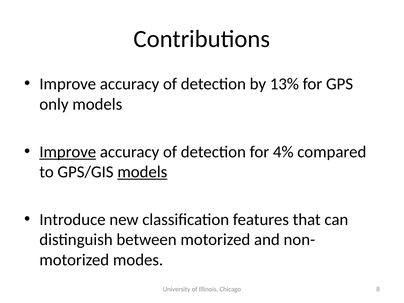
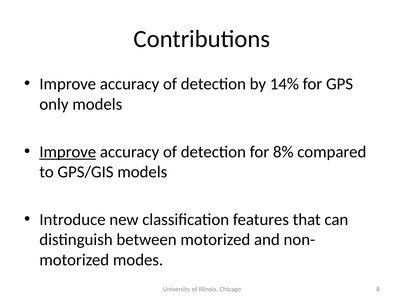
13%: 13% -> 14%
4%: 4% -> 8%
models at (142, 172) underline: present -> none
